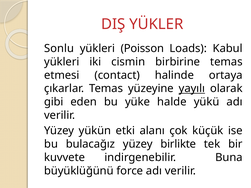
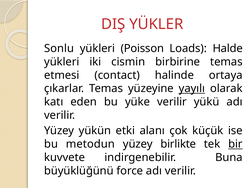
Kabul: Kabul -> Halde
gibi: gibi -> katı
yüke halde: halde -> verilir
bulacağız: bulacağız -> metodun
bir underline: none -> present
